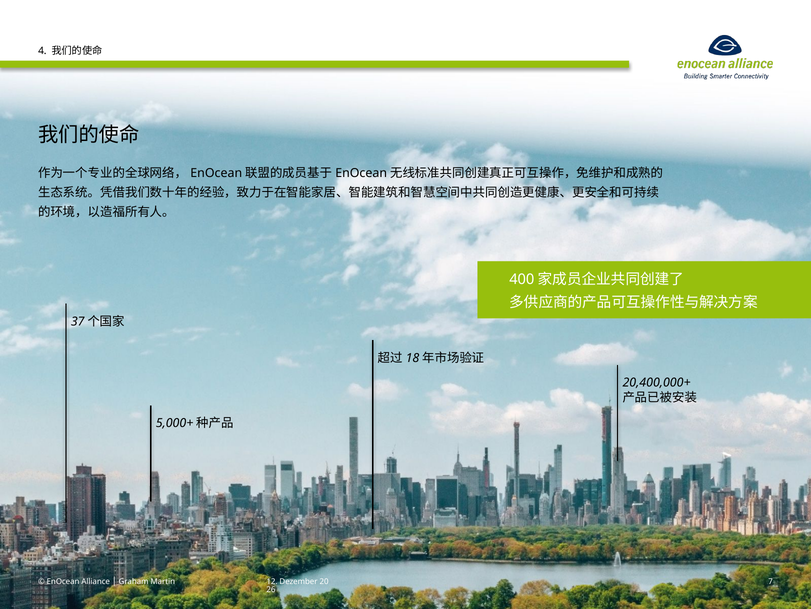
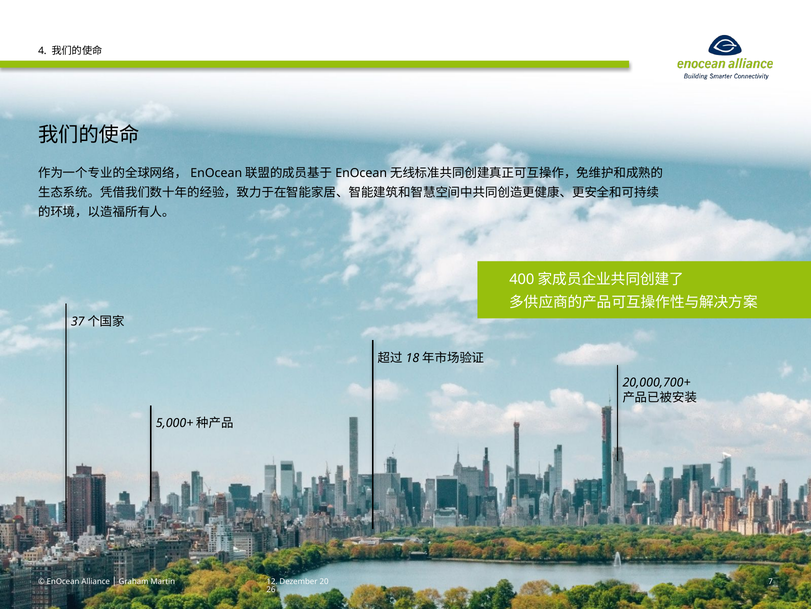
20,400,000+: 20,400,000+ -> 20,000,700+
